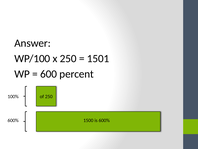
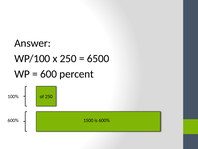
1501: 1501 -> 6500
